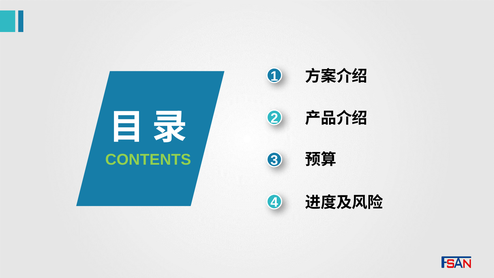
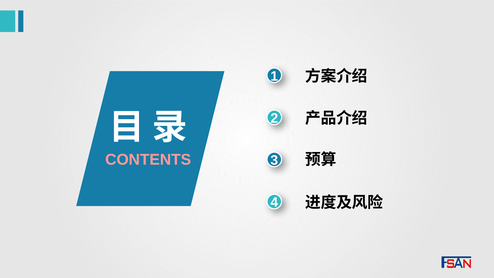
CONTENTS colour: light green -> pink
